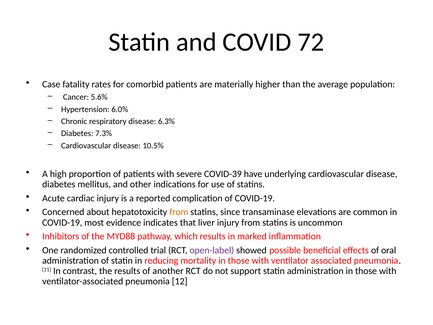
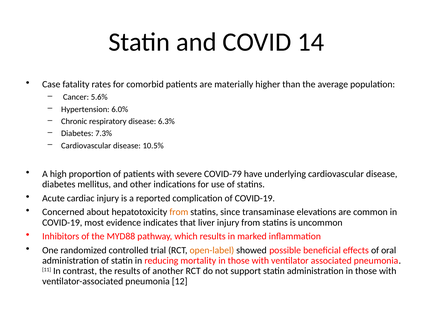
72: 72 -> 14
COVID-39: COVID-39 -> COVID-79
open-label colour: purple -> orange
